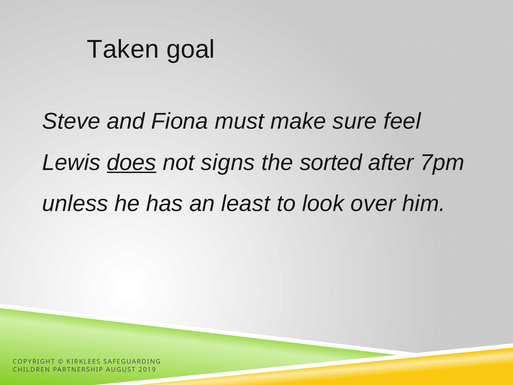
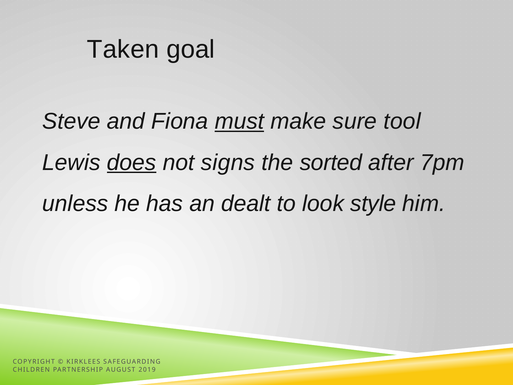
must underline: none -> present
feel: feel -> tool
least: least -> dealt
over: over -> style
